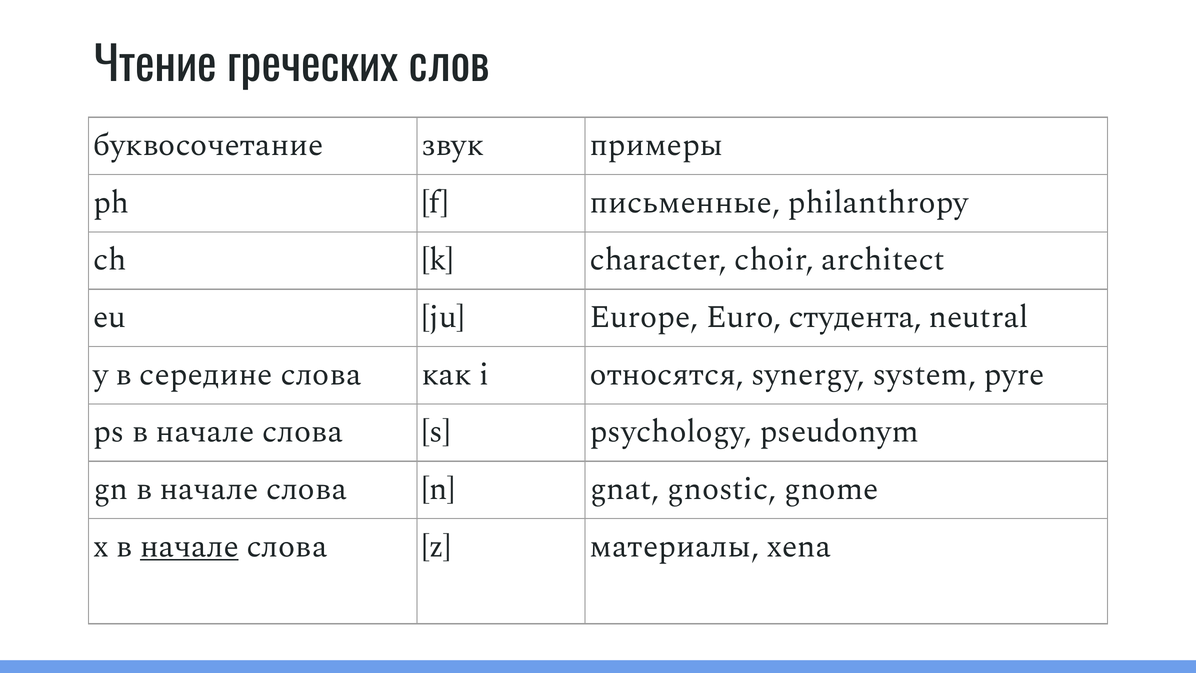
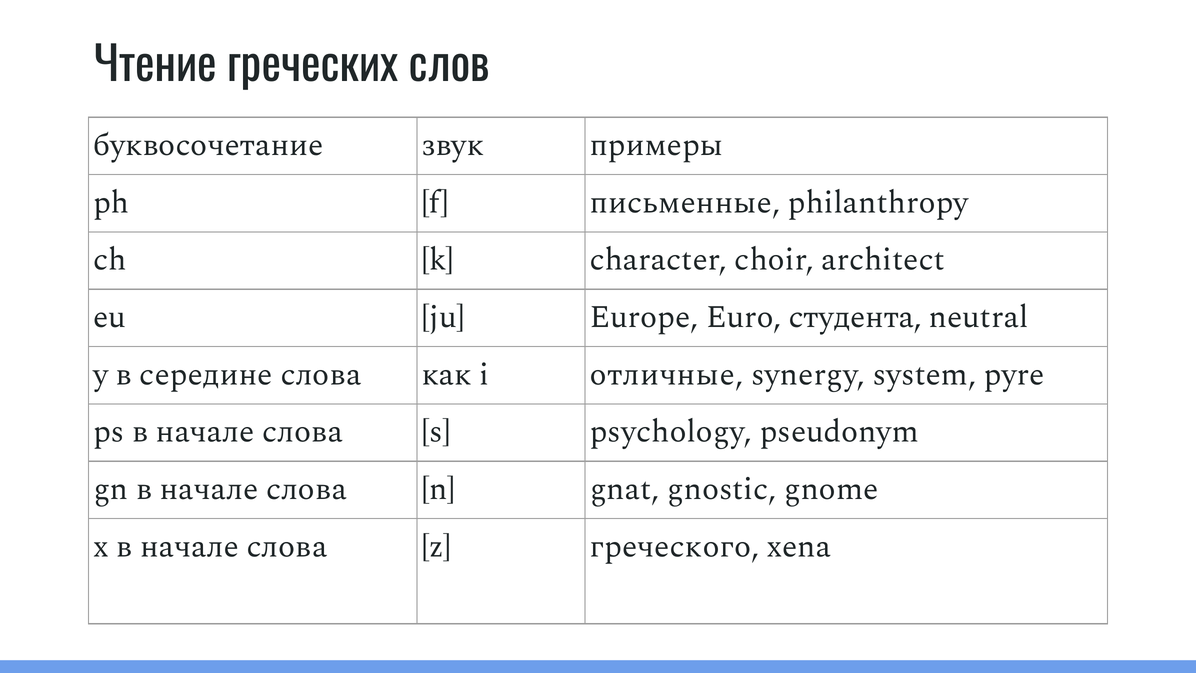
относятся: относятся -> отличные
начале at (189, 546) underline: present -> none
материалы: материалы -> греческого
